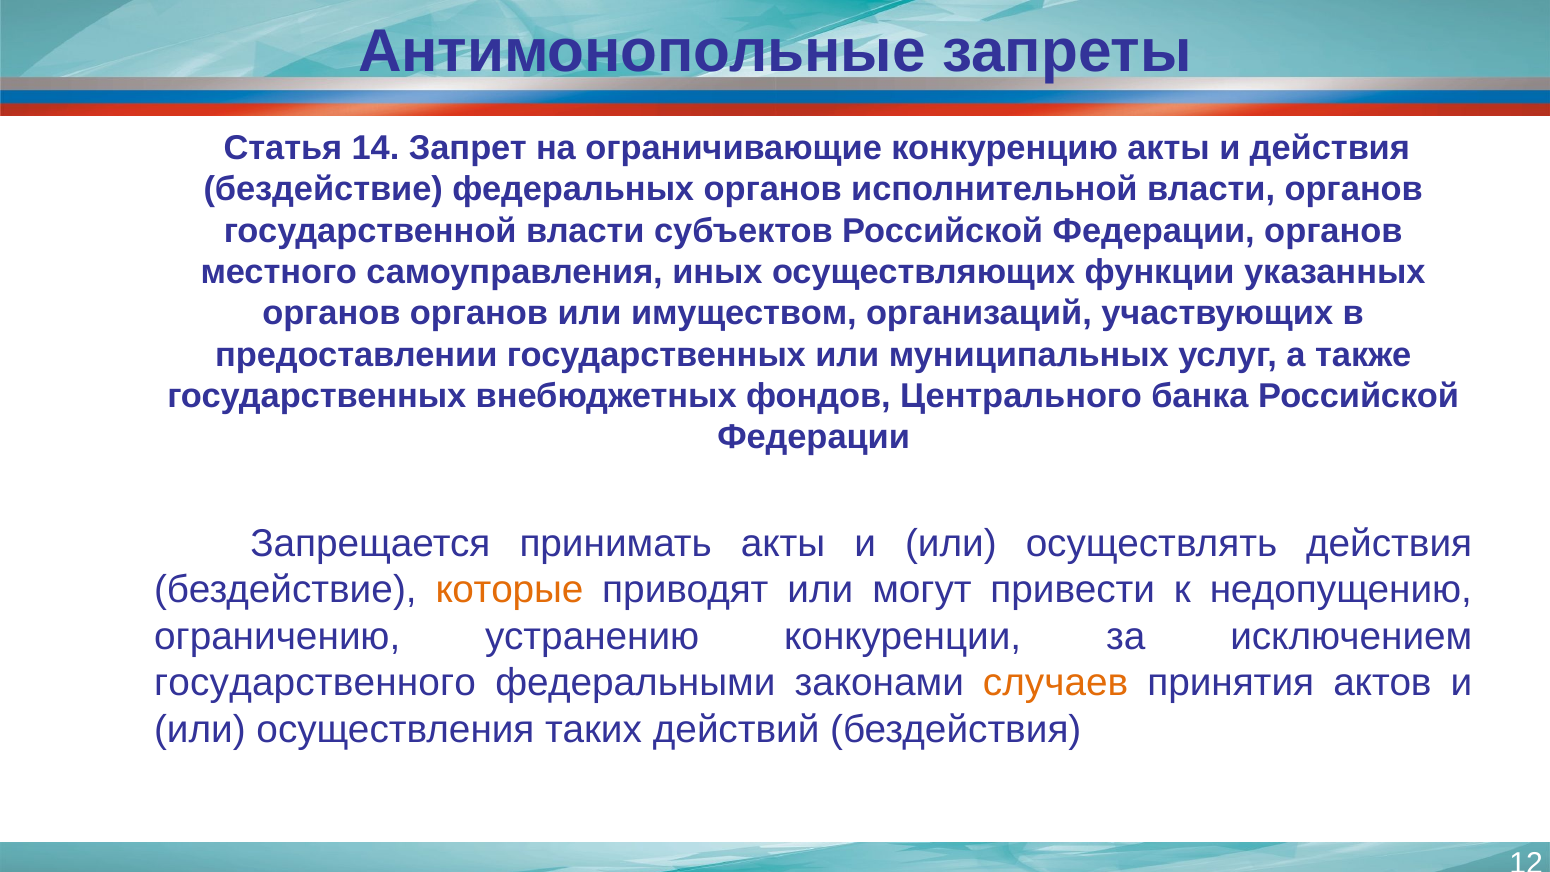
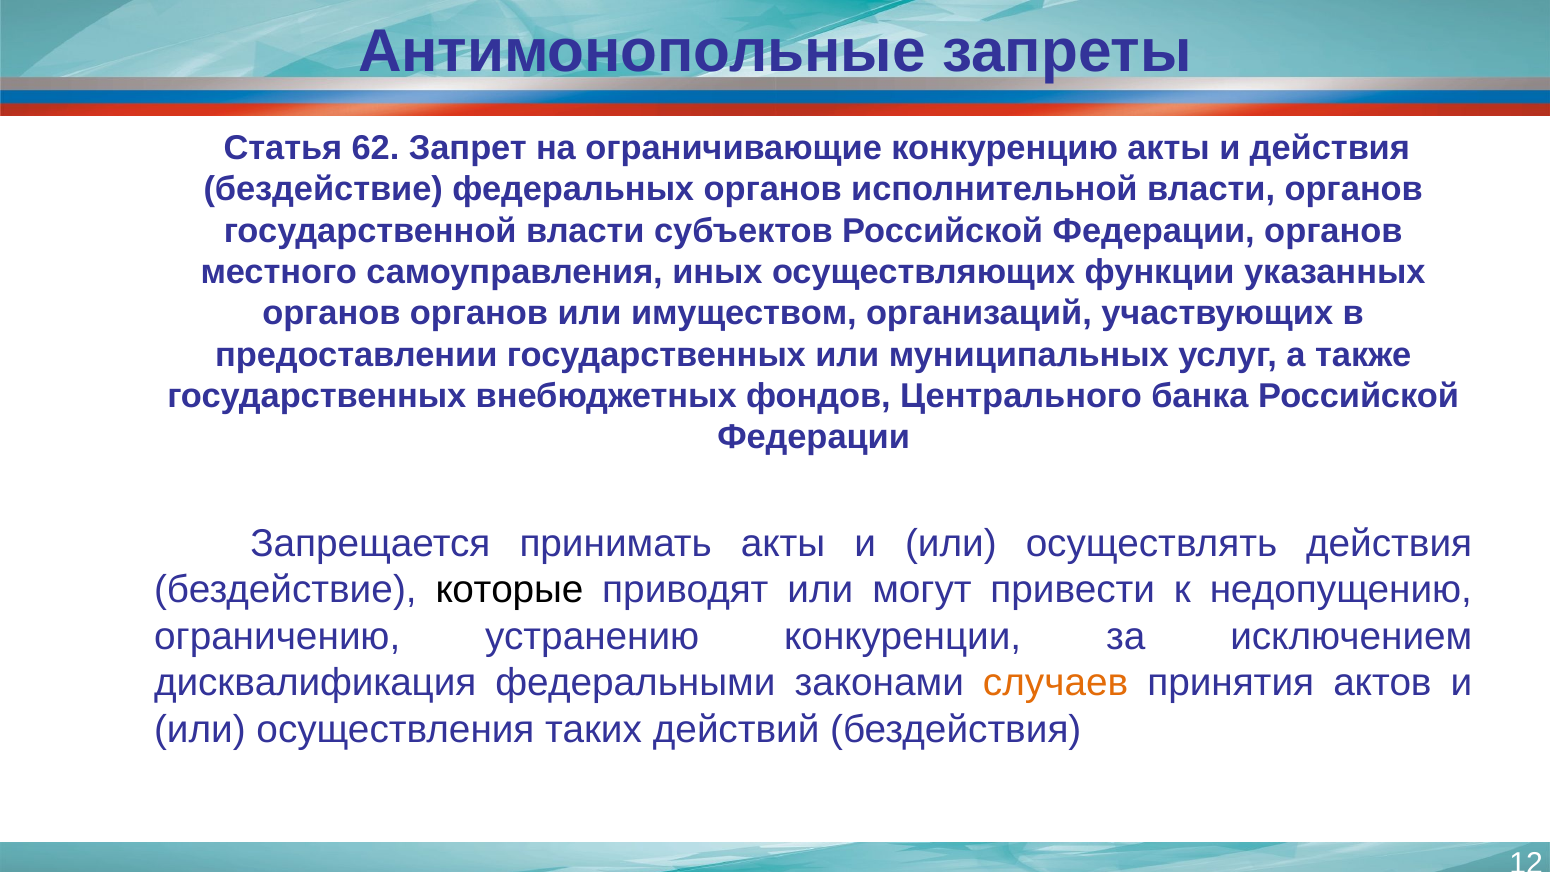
14: 14 -> 62
которые colour: orange -> black
государственного: государственного -> дисквалификация
